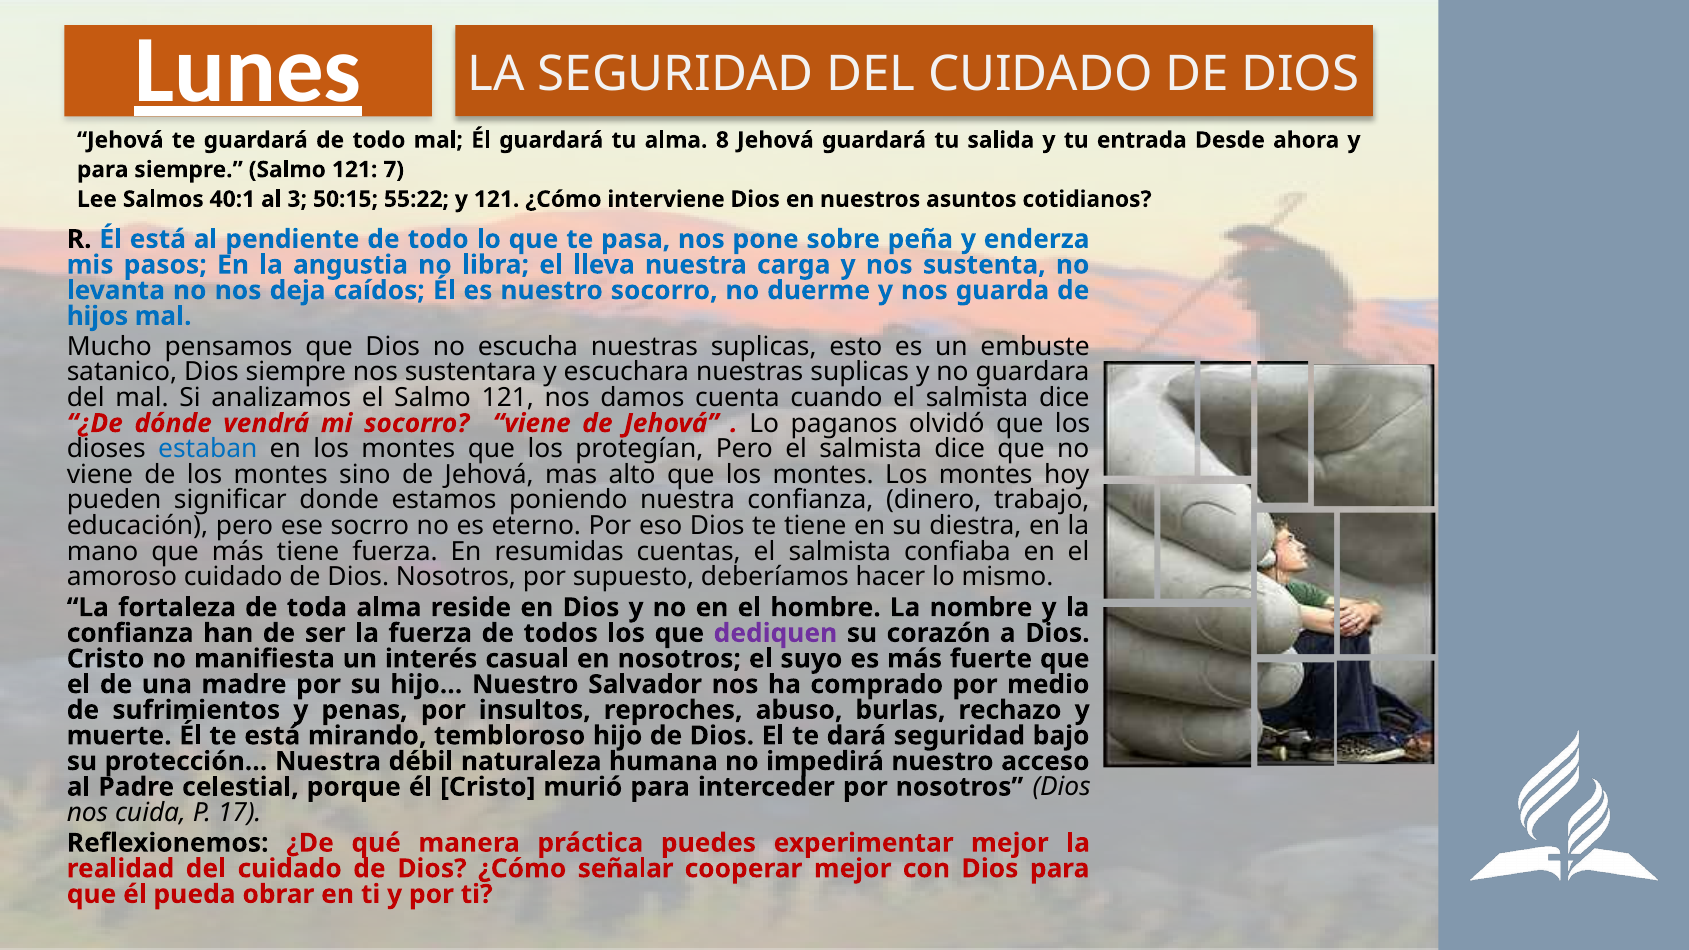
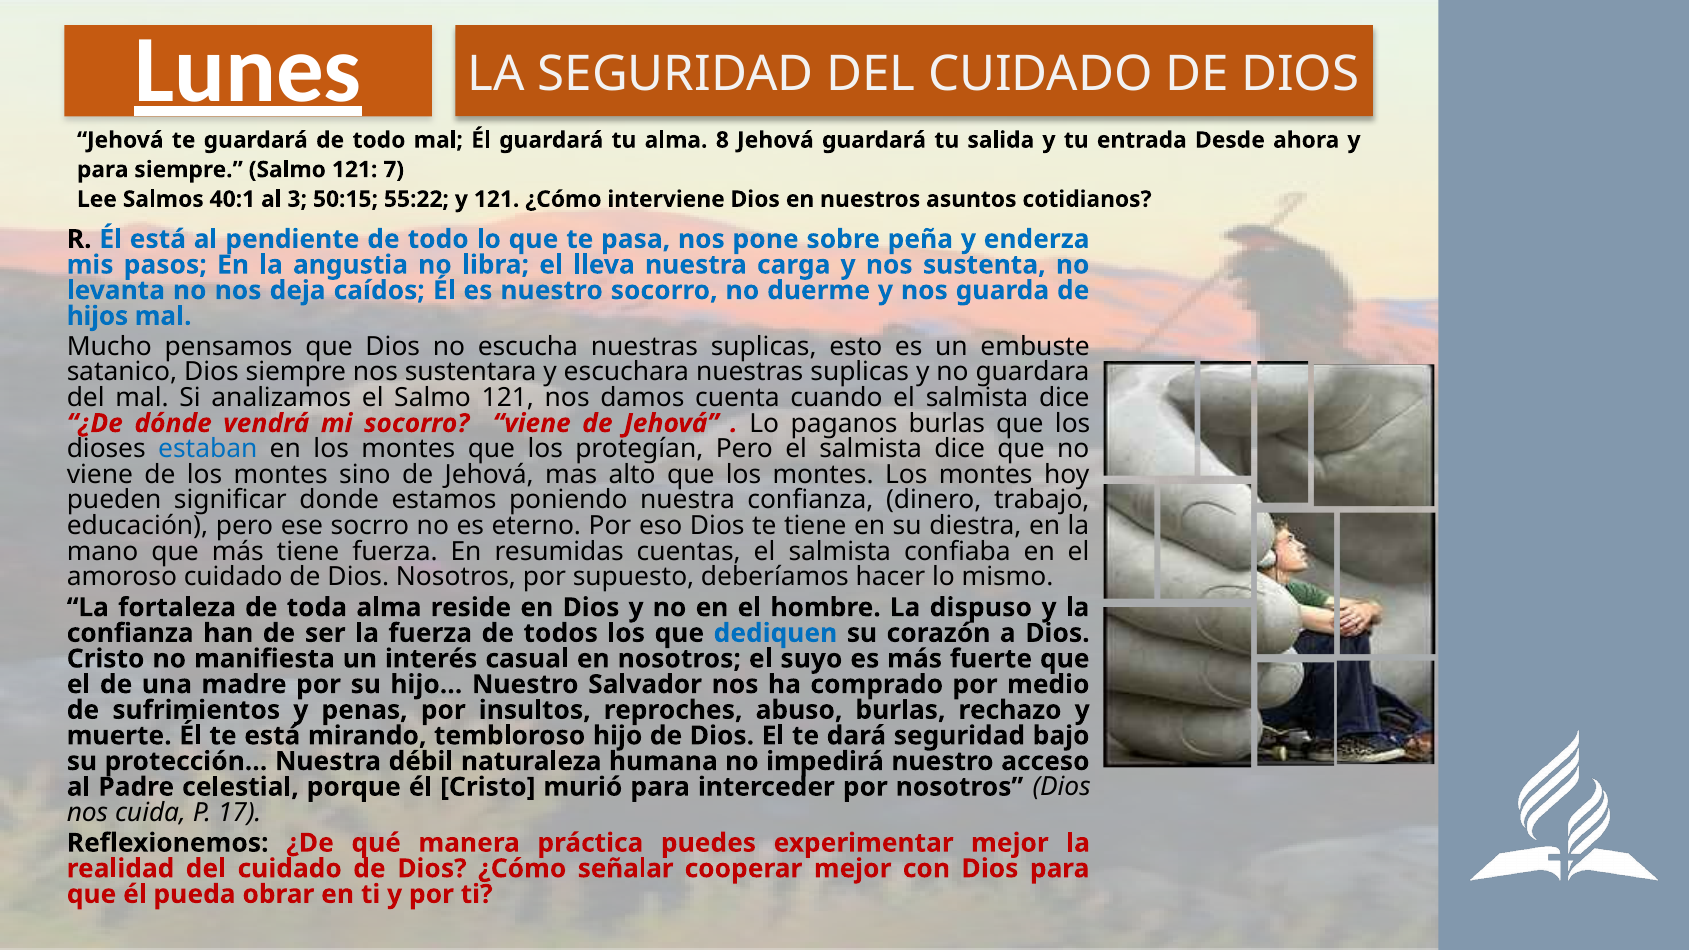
paganos olvidó: olvidó -> burlas
nombre: nombre -> dispuso
dediquen colour: purple -> blue
